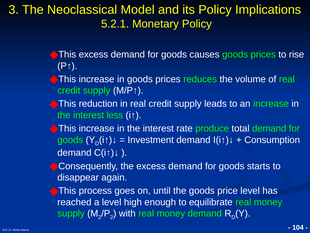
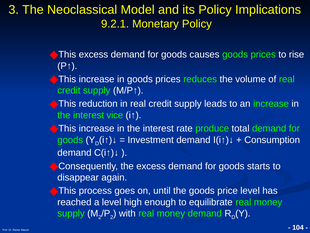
5.2.1: 5.2.1 -> 9.2.1
less: less -> vice
